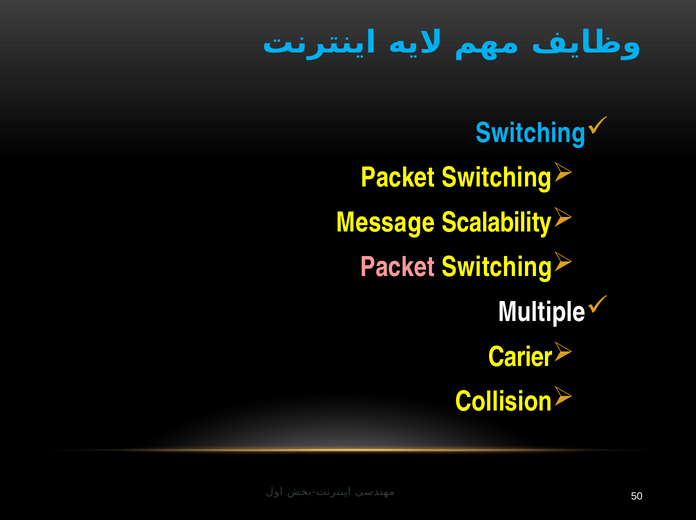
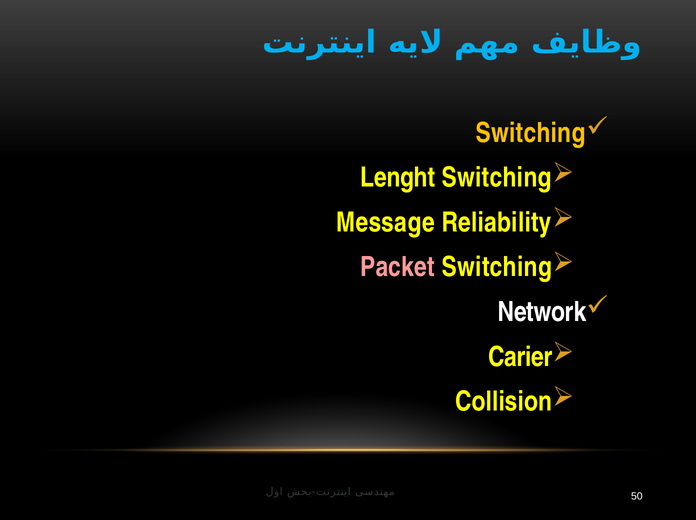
Switching at (531, 133) colour: light blue -> yellow
Packet at (398, 178): Packet -> Lenght
Scalability: Scalability -> Reliability
Multiple: Multiple -> Network
